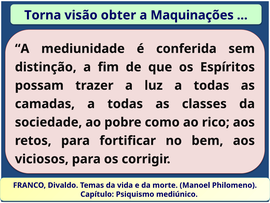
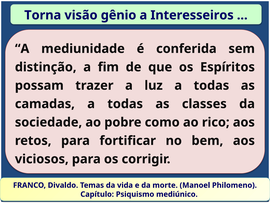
obter: obter -> gênio
Maquinações: Maquinações -> Interesseiros
